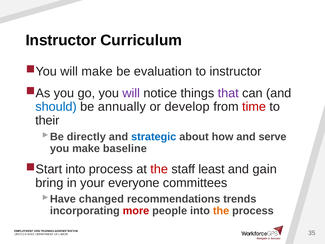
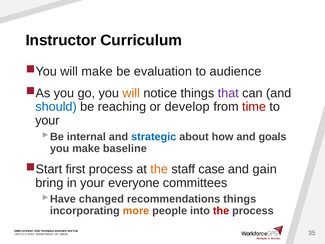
to instructor: instructor -> audience
will at (131, 93) colour: purple -> orange
annually: annually -> reaching
their at (47, 120): their -> your
directly: directly -> internal
serve: serve -> goals
into at (75, 169): into -> first
the at (159, 169) colour: red -> orange
least: least -> case
recommendations trends: trends -> things
more colour: red -> orange
the at (221, 211) colour: orange -> red
